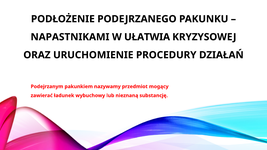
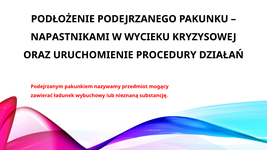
UŁATWIA: UŁATWIA -> WYCIEKU
